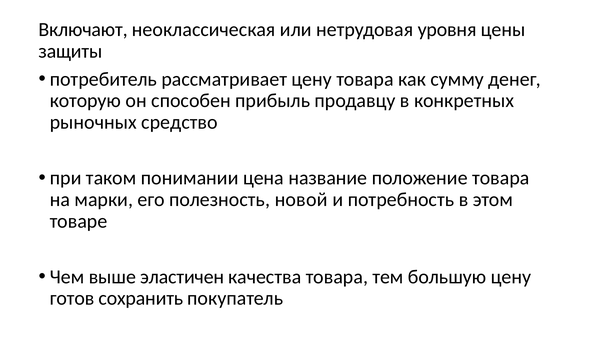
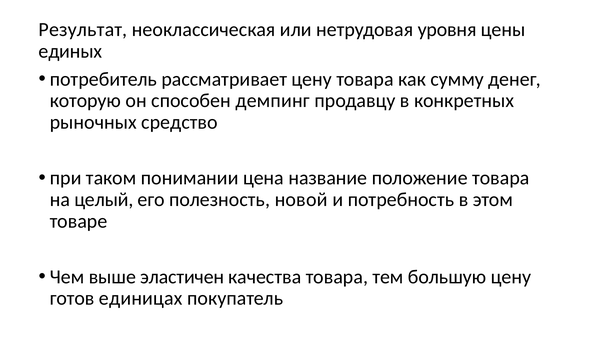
Включают: Включают -> Результат
защиты: защиты -> единых
прибыль: прибыль -> демпинг
марки: марки -> целый
сохранить: сохранить -> единицах
